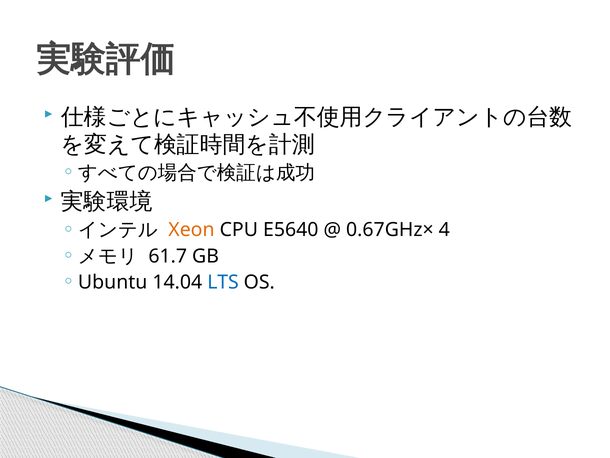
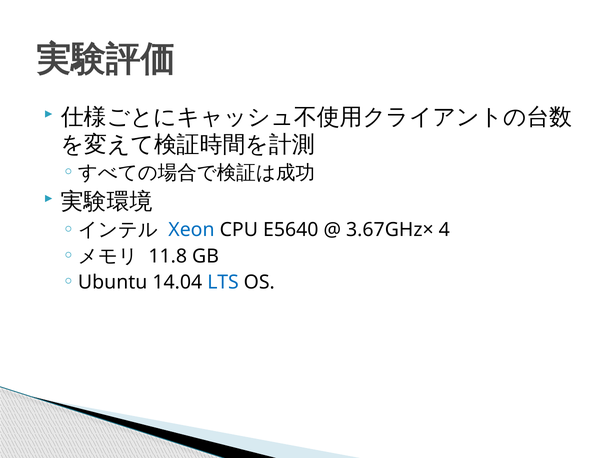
Xeon colour: orange -> blue
0.67GHz×: 0.67GHz× -> 3.67GHz×
61.7: 61.7 -> 11.8
